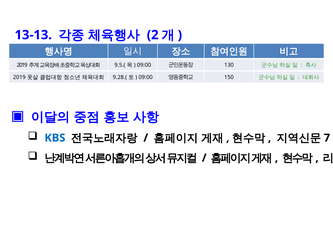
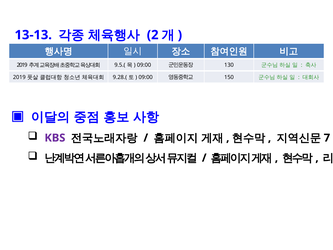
KBS colour: blue -> purple
